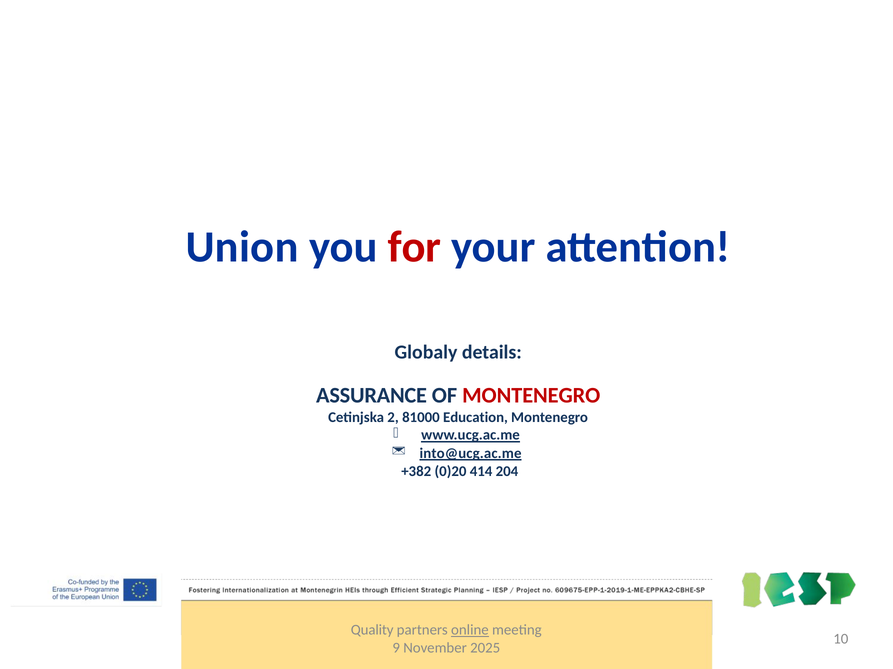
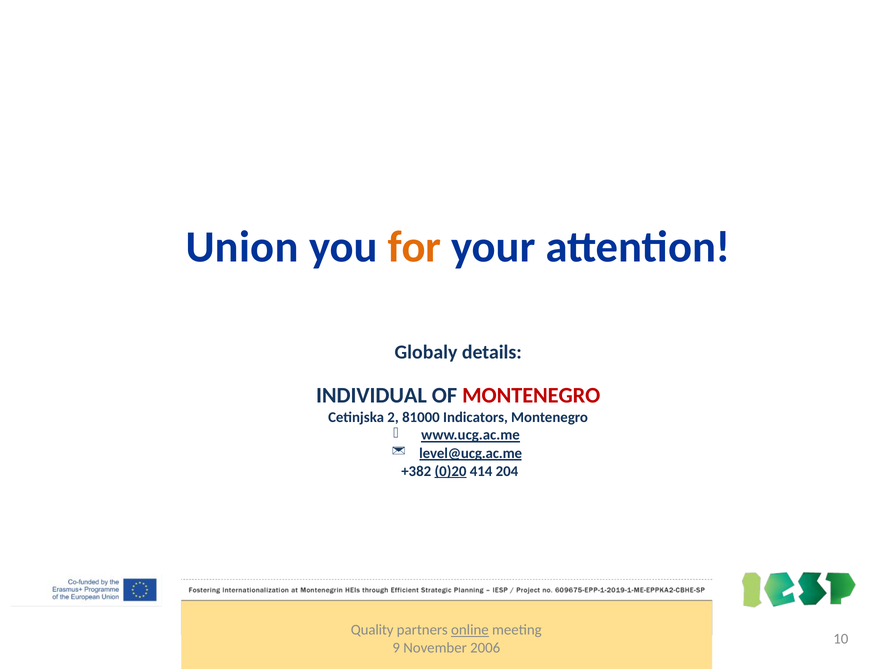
for colour: red -> orange
ASSURANCE: ASSURANCE -> INDIVIDUAL
Education: Education -> Indicators
into@ucg.ac.me: into@ucg.ac.me -> level@ucg.ac.me
0)20 underline: none -> present
2025: 2025 -> 2006
